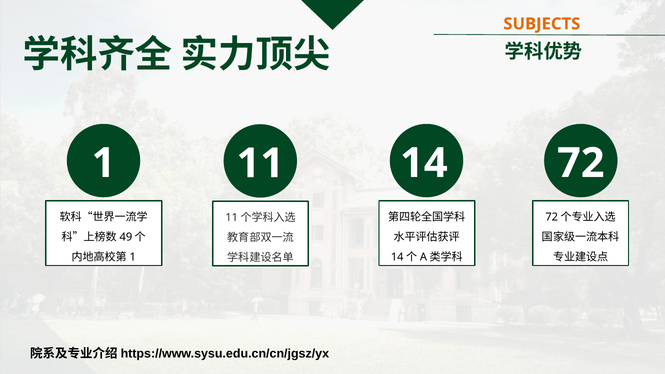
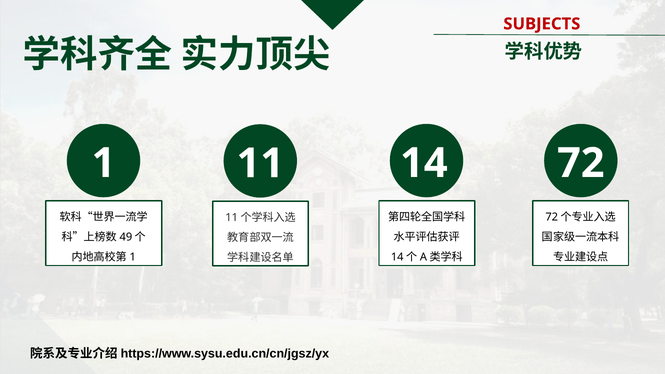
SUBJECTS colour: orange -> red
